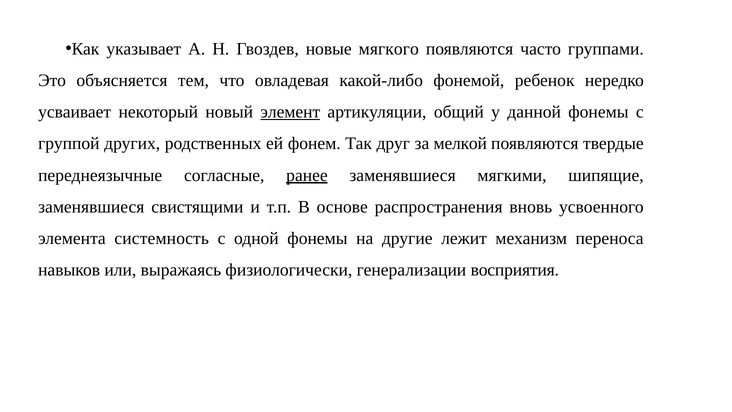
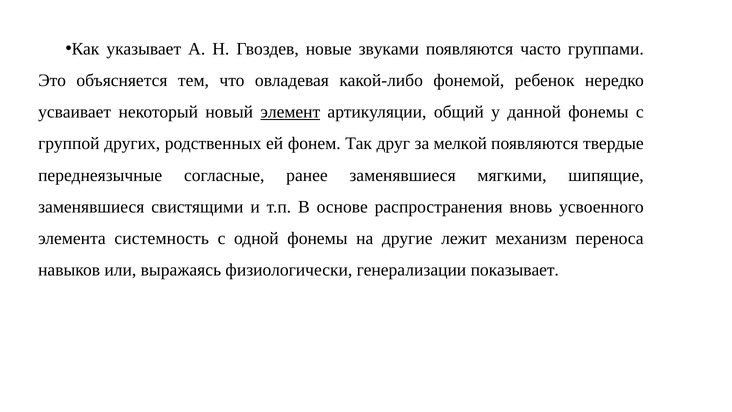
мягкого: мягкого -> звуками
ранее underline: present -> none
восприятия: восприятия -> показывает
